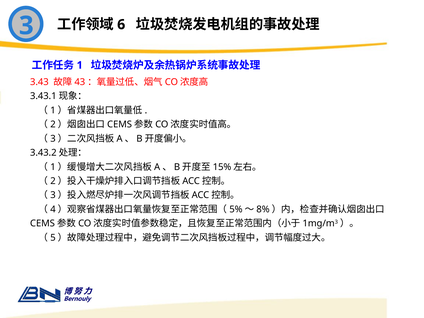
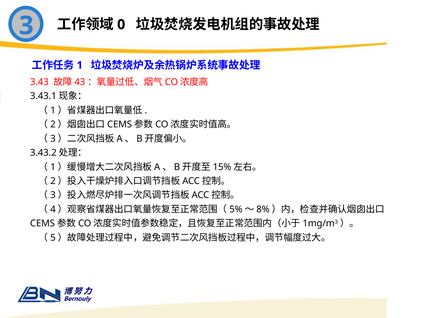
6: 6 -> 0
